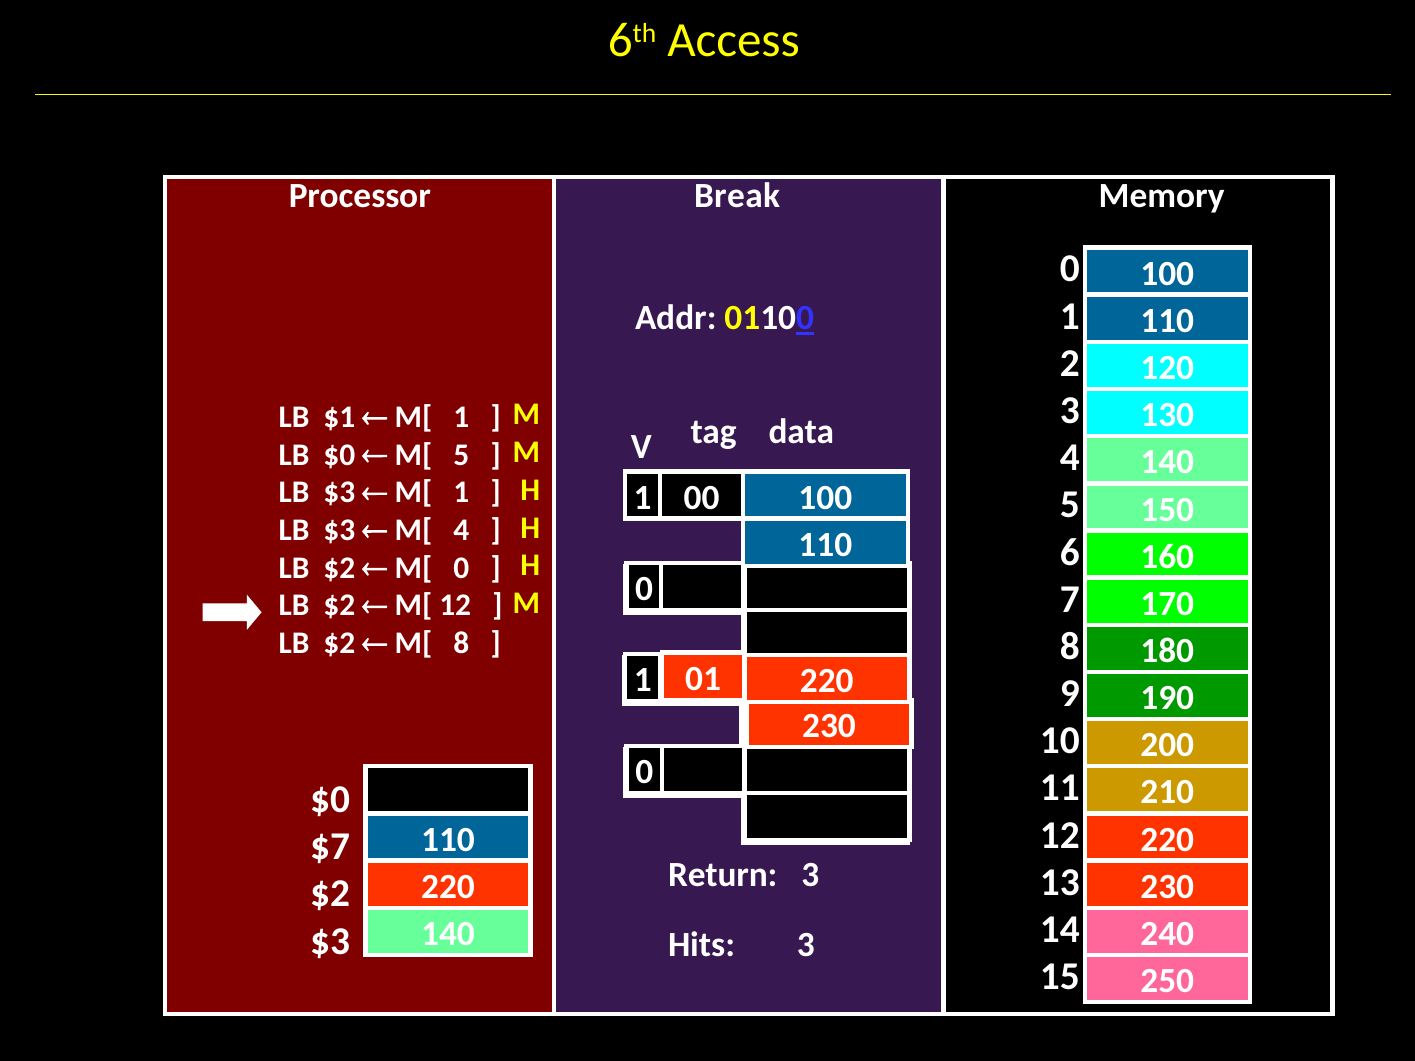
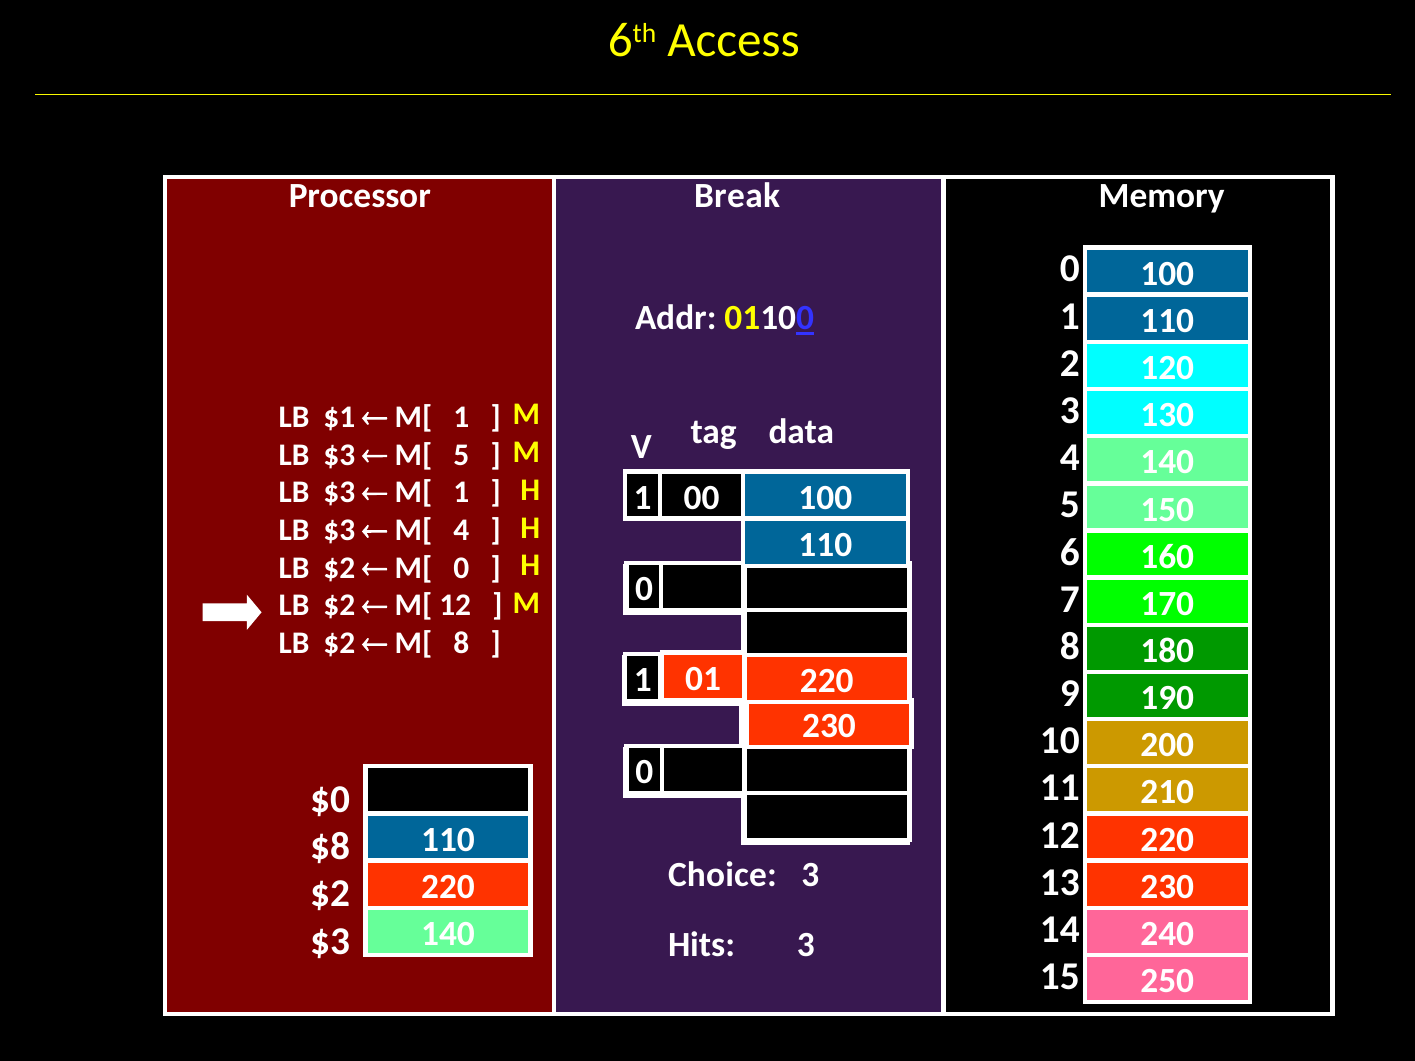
$0 at (339, 455): $0 -> $3
$7: $7 -> $8
Return: Return -> Choice
